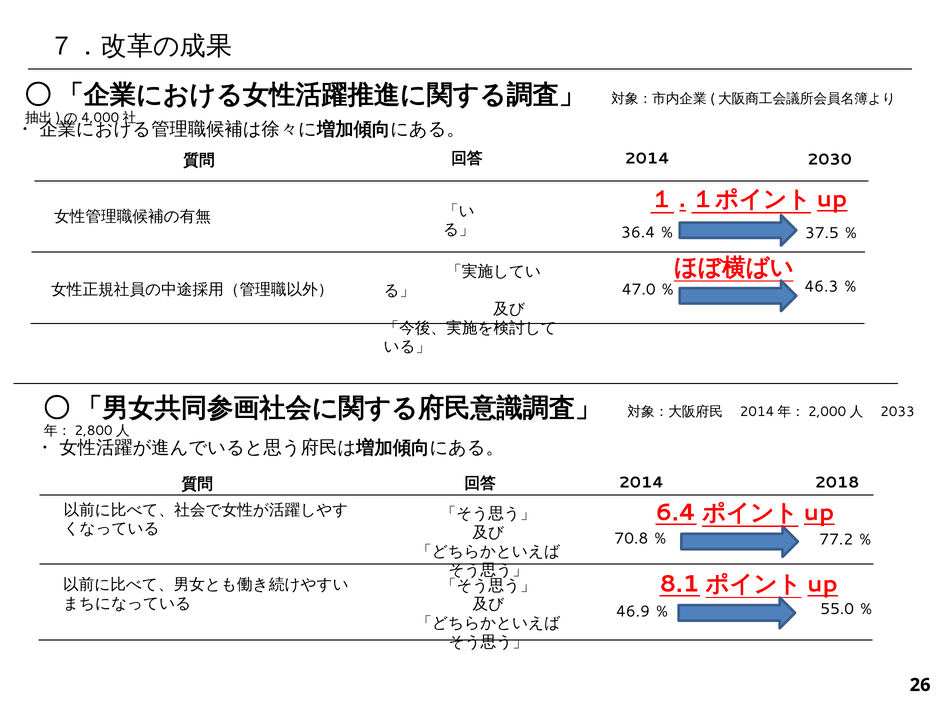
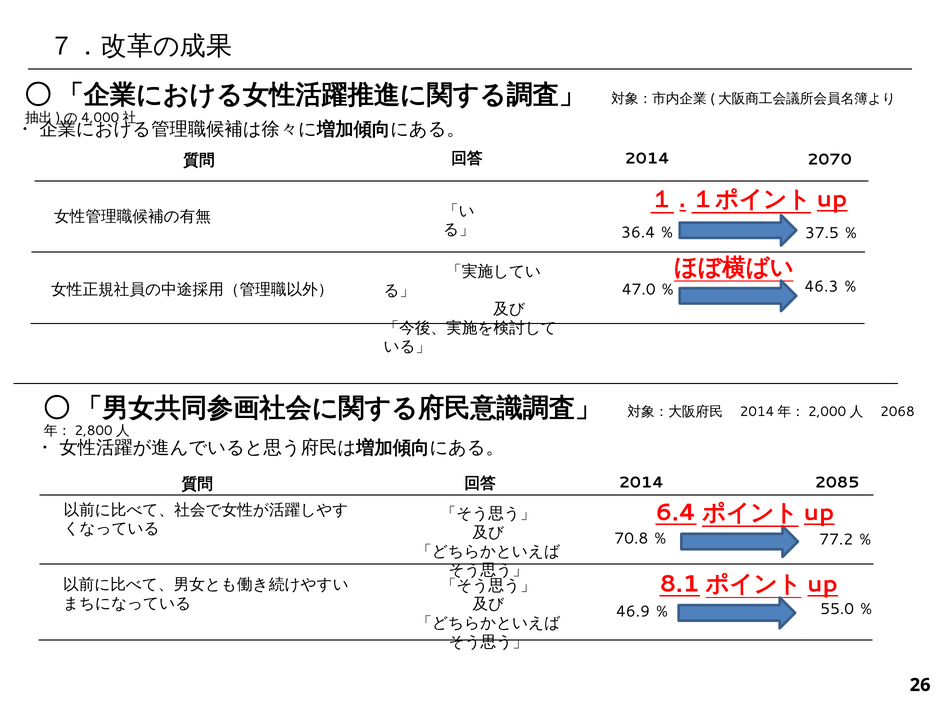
2030: 2030 -> 2070
2033: 2033 -> 2068
2018: 2018 -> 2085
